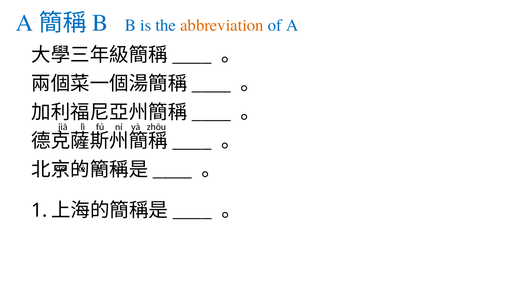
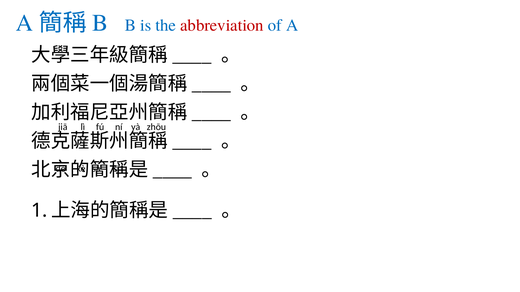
abbreviation colour: orange -> red
